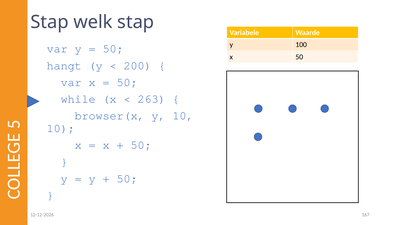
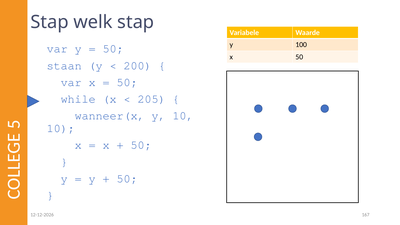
hangt: hangt -> staan
263: 263 -> 205
browser(x: browser(x -> wanneer(x
